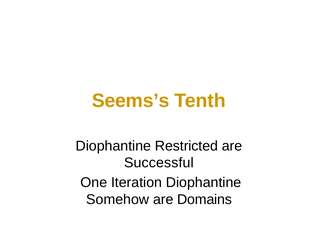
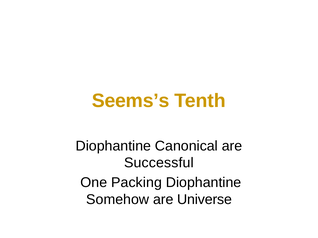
Restricted: Restricted -> Canonical
Iteration: Iteration -> Packing
Domains: Domains -> Universe
